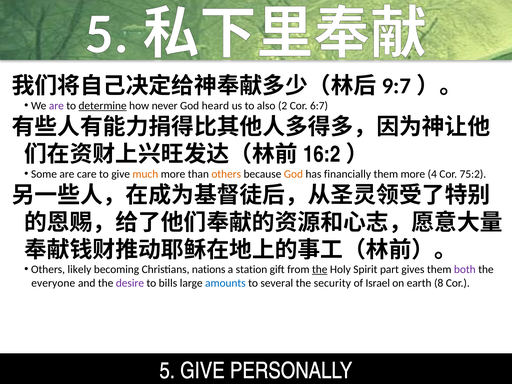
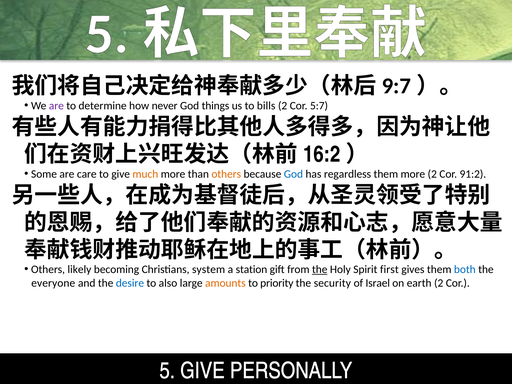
determine underline: present -> none
heard: heard -> things
also: also -> bills
6:7: 6:7 -> 5:7
God at (293, 174) colour: orange -> blue
financially: financially -> regardless
more 4: 4 -> 2
75:2: 75:2 -> 91:2
nations: nations -> system
part: part -> first
both colour: purple -> blue
desire colour: purple -> blue
bills: bills -> also
amounts colour: blue -> orange
several: several -> priority
earth 8: 8 -> 2
